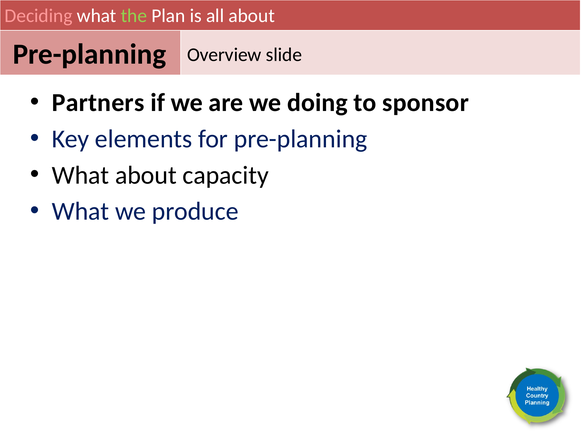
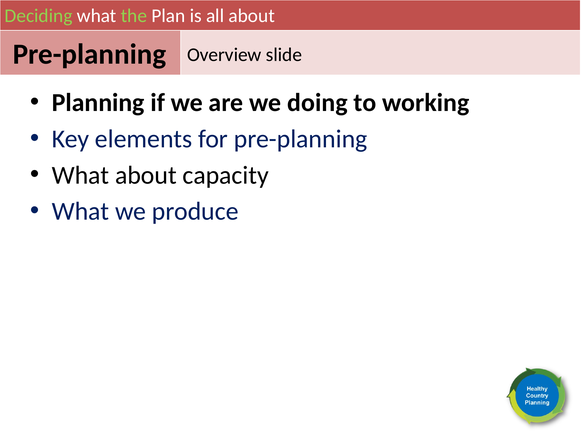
Deciding colour: pink -> light green
Partners: Partners -> Planning
sponsor: sponsor -> working
